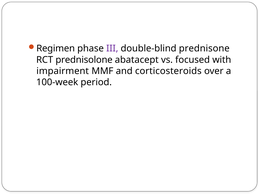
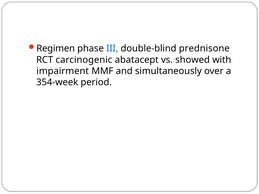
III colour: purple -> blue
prednisolone: prednisolone -> carcinogenic
focused: focused -> showed
corticosteroids: corticosteroids -> simultaneously
100-week: 100-week -> 354-week
